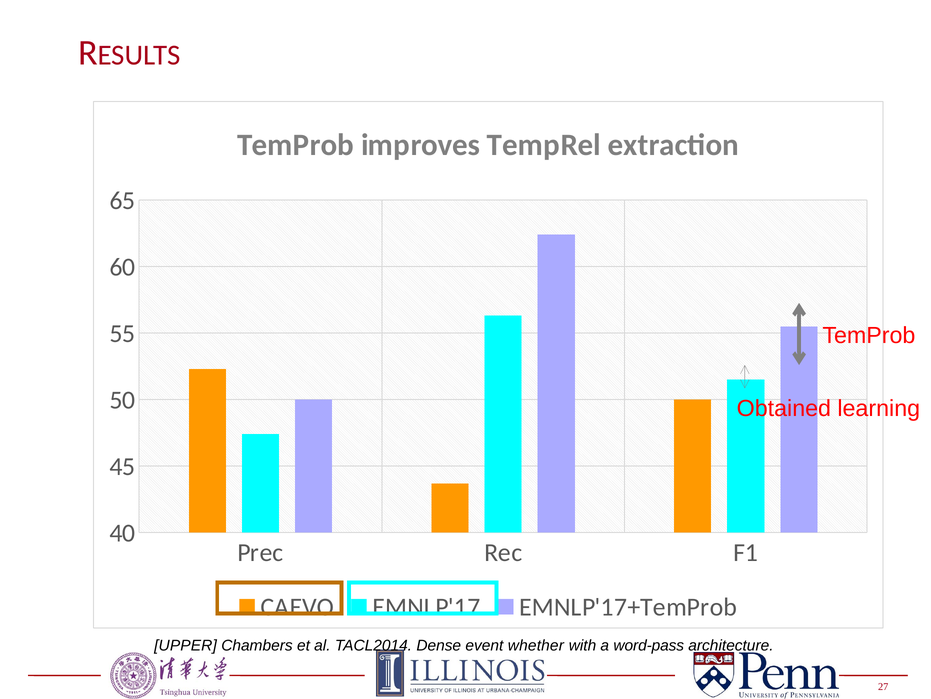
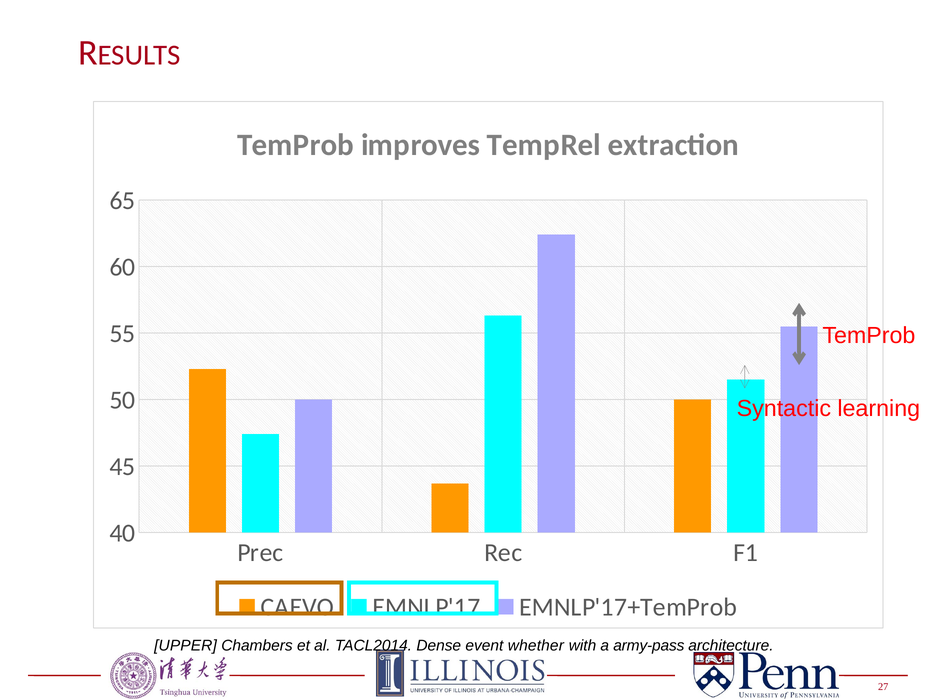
Obtained: Obtained -> Syntactic
word-pass: word-pass -> army-pass
